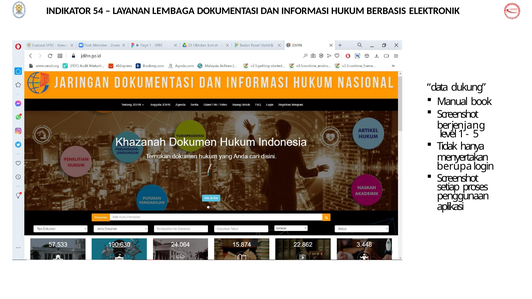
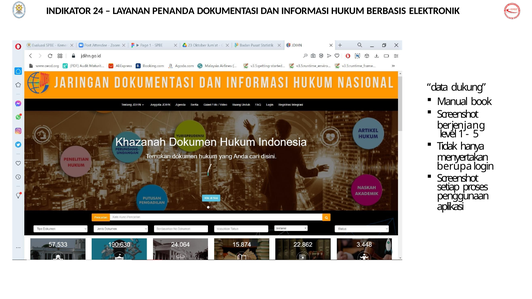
54: 54 -> 24
LEMBAGA: LEMBAGA -> PENANDA
